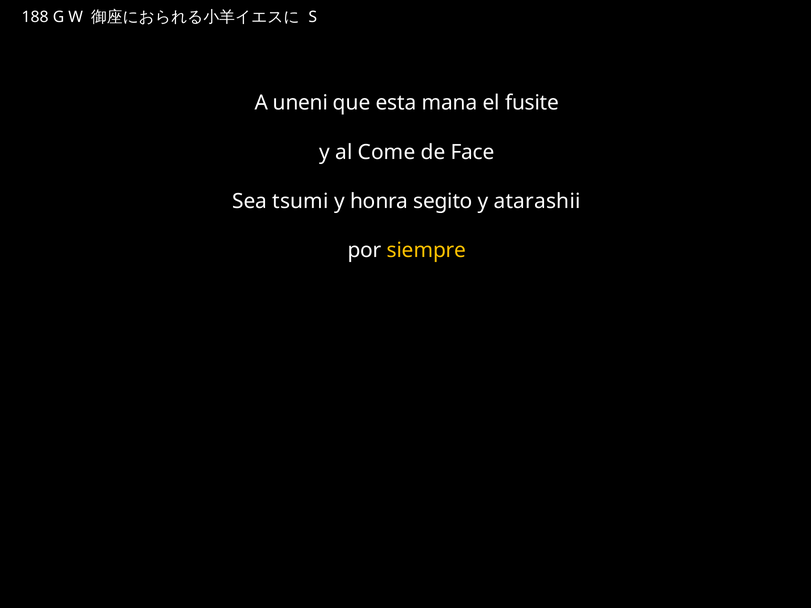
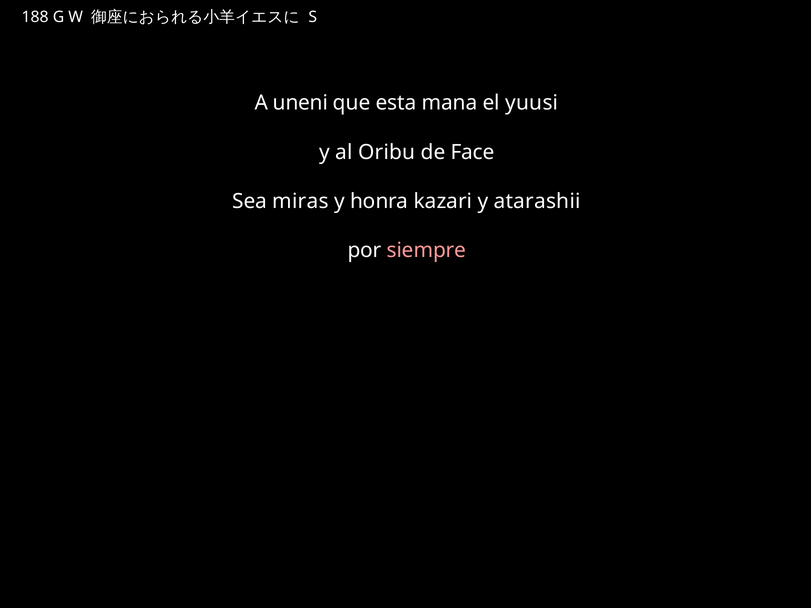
fusite: fusite -> yuusi
Come: Come -> Oribu
tsumi: tsumi -> miras
segito: segito -> kazari
siempre colour: yellow -> pink
